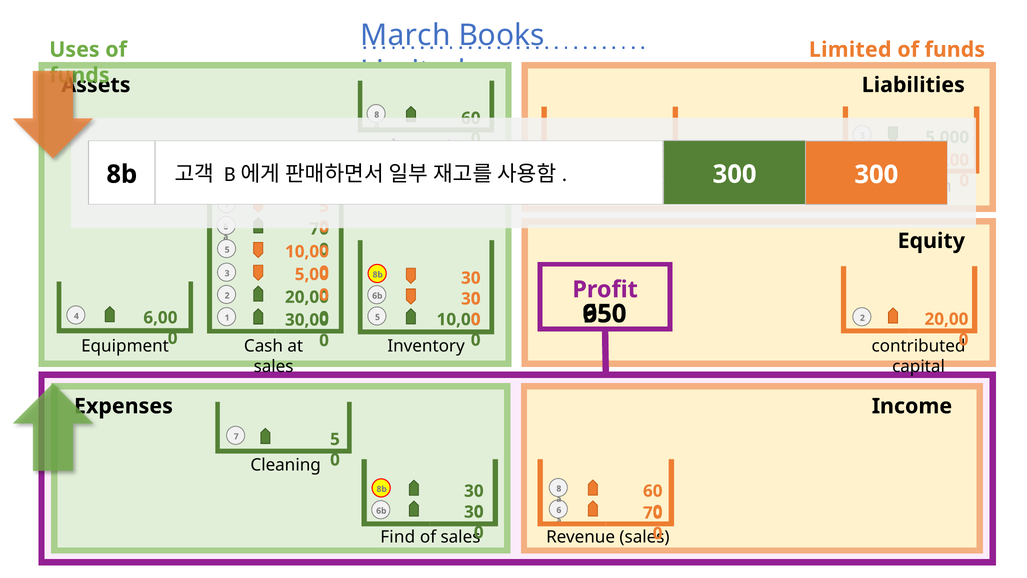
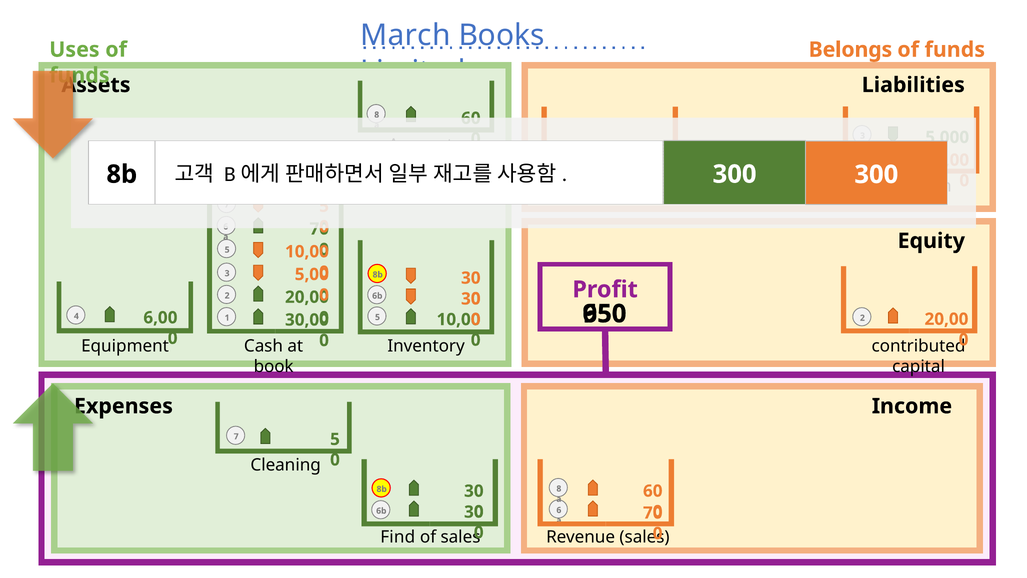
Limited at (850, 50): Limited -> Belongs
sales at (274, 366): sales -> book
